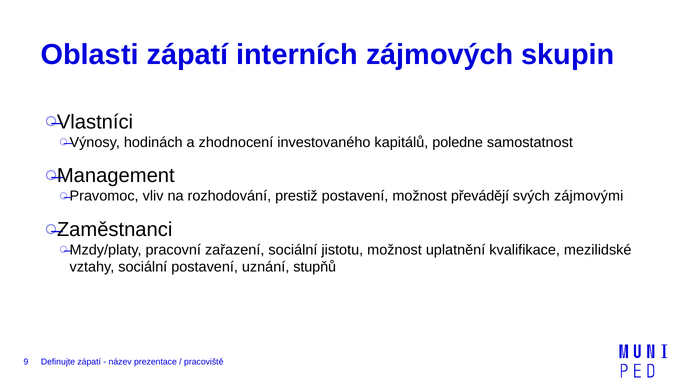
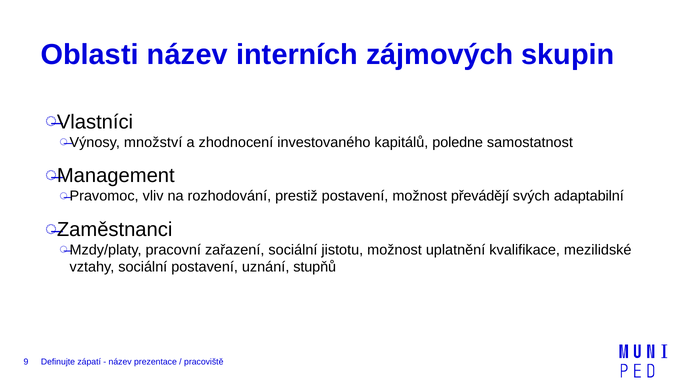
Oblasti zápatí: zápatí -> název
hodinách: hodinách -> množství
zájmovými: zájmovými -> adaptabilní
